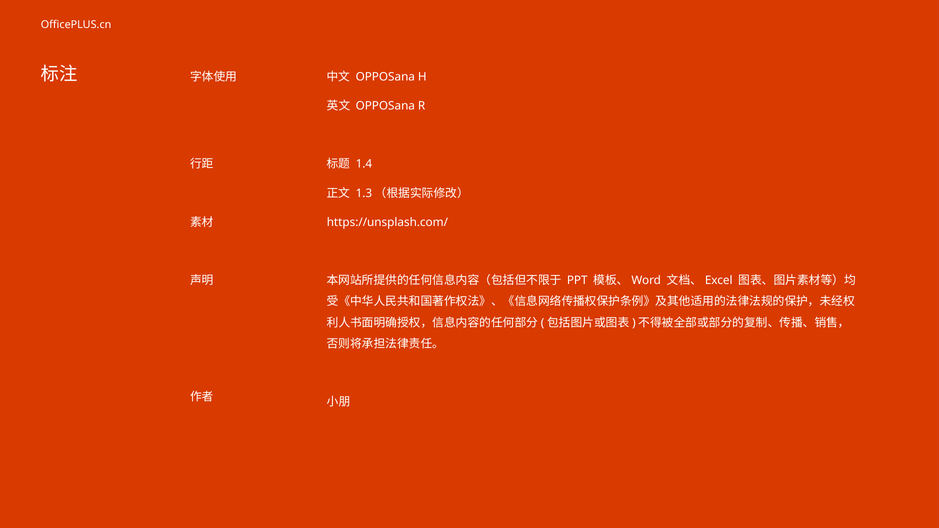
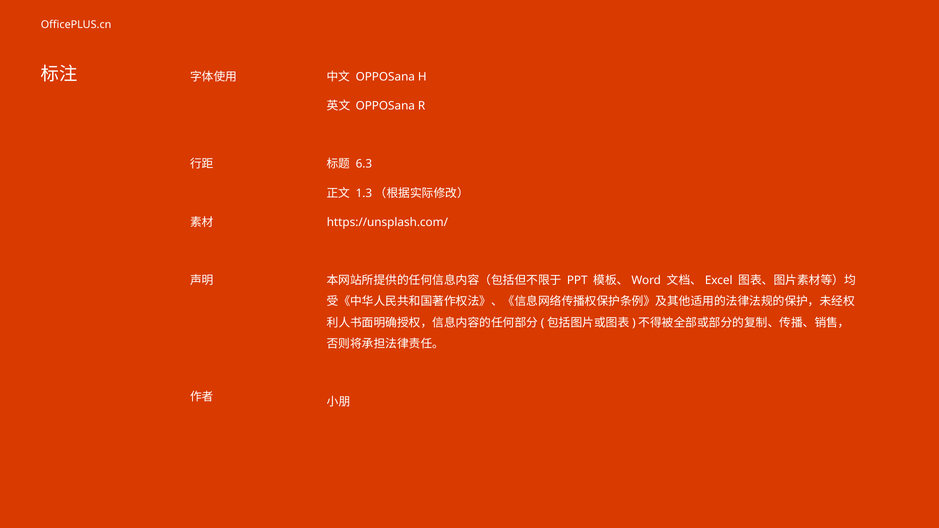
1.4: 1.4 -> 6.3
